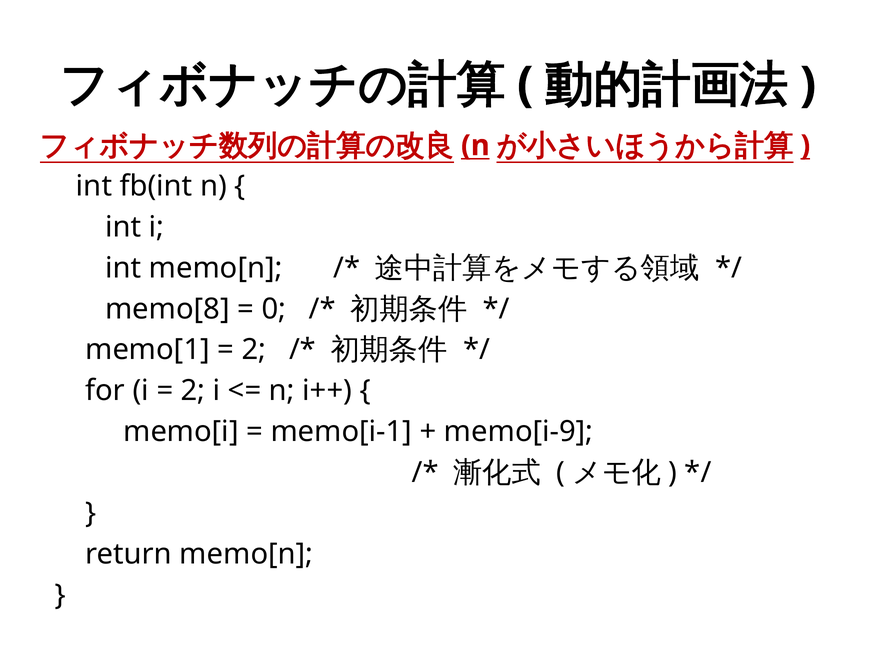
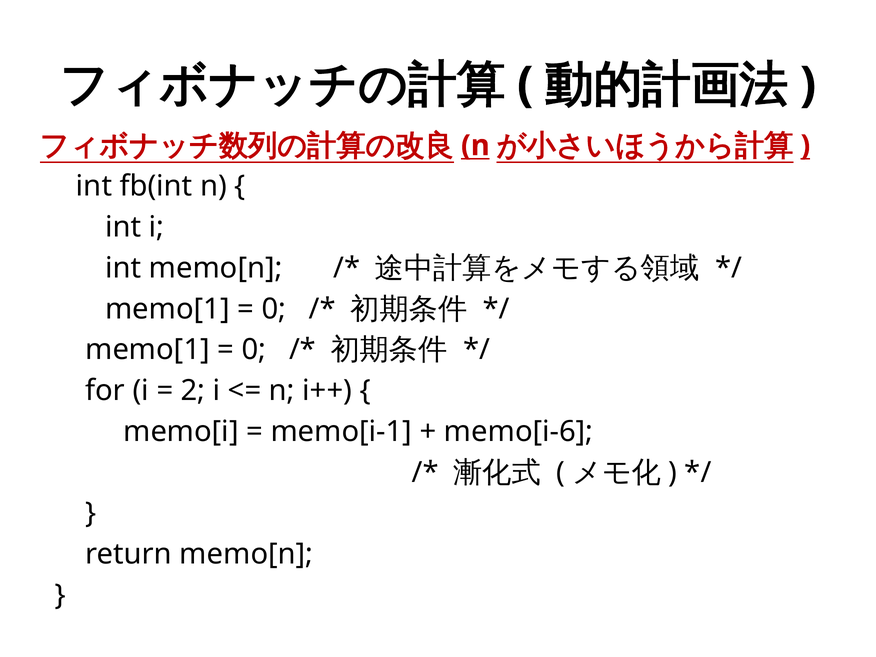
memo[8 at (167, 309): memo[8 -> memo[1
2 at (254, 350): 2 -> 0
memo[i-9: memo[i-9 -> memo[i-6
